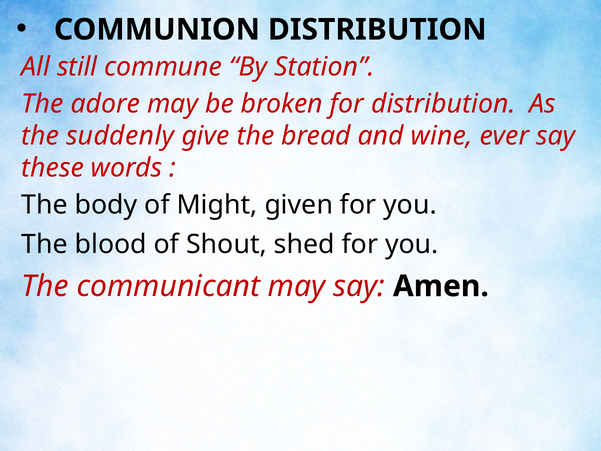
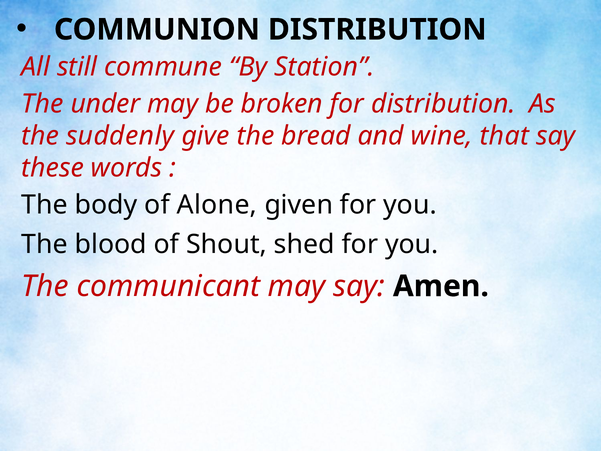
adore: adore -> under
ever: ever -> that
Might: Might -> Alone
